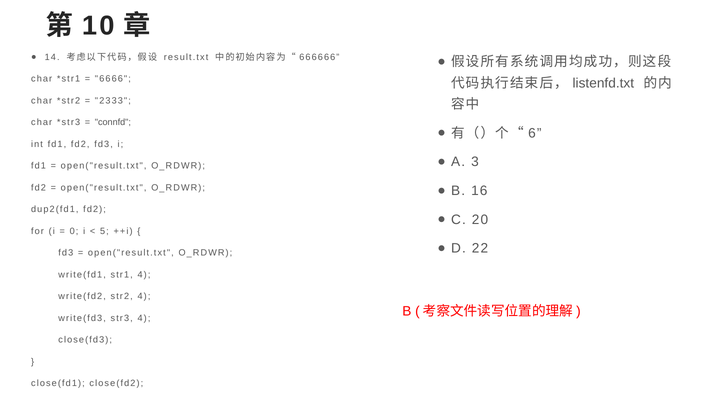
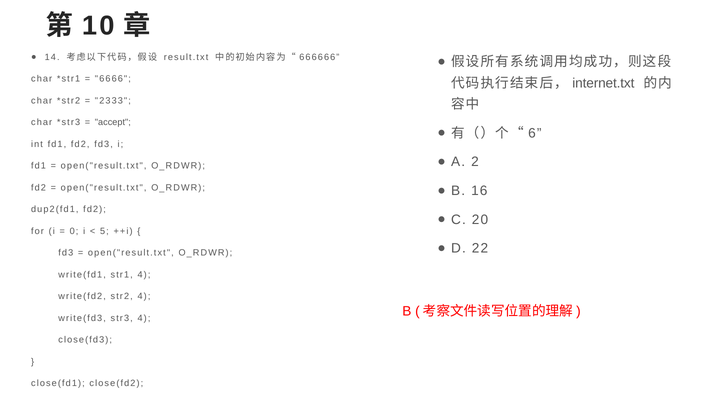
listenfd.txt: listenfd.txt -> internet.txt
connfd: connfd -> accept
3: 3 -> 2
